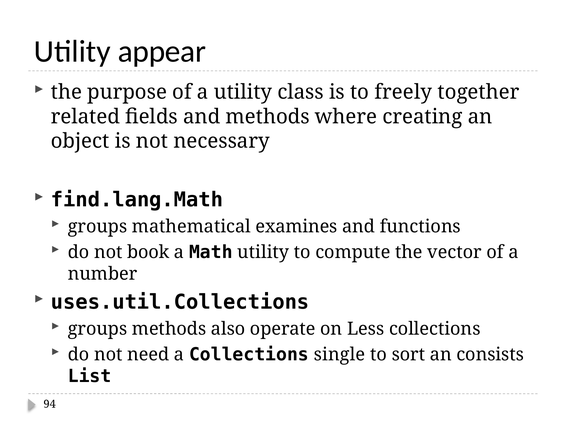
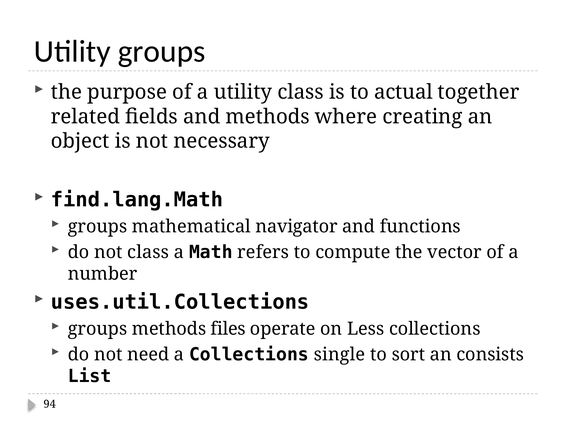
Utility appear: appear -> groups
freely: freely -> actual
examines: examines -> navigator
not book: book -> class
Math utility: utility -> refers
also: also -> files
